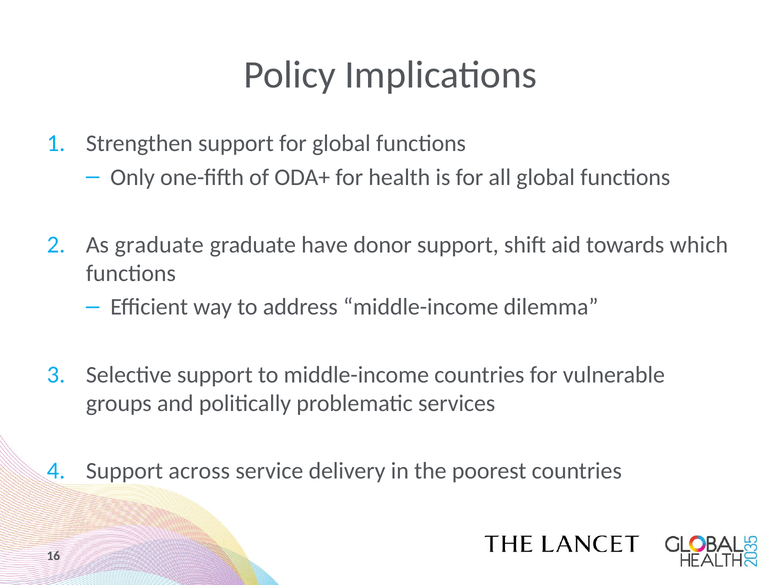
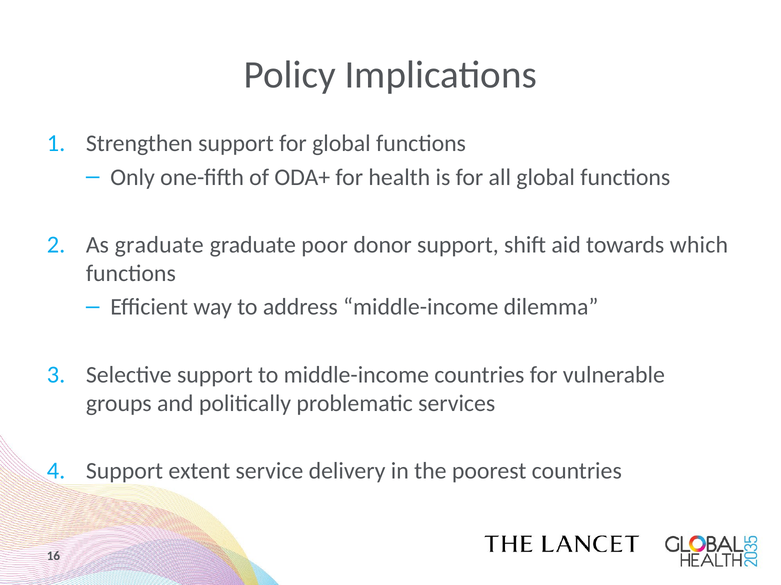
have: have -> poor
across: across -> extent
